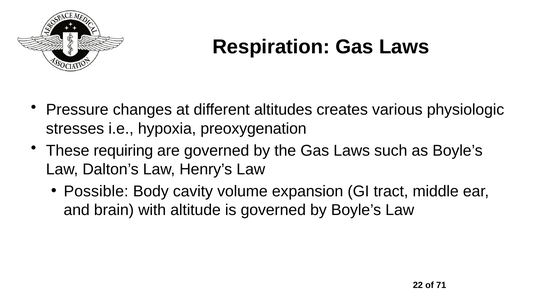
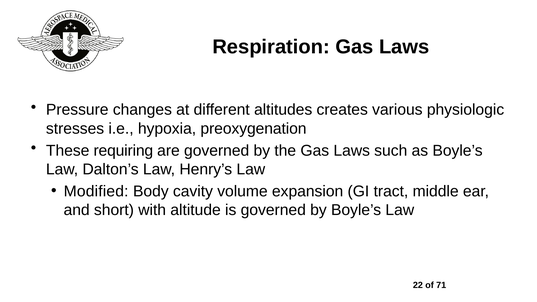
Possible: Possible -> Modified
brain: brain -> short
